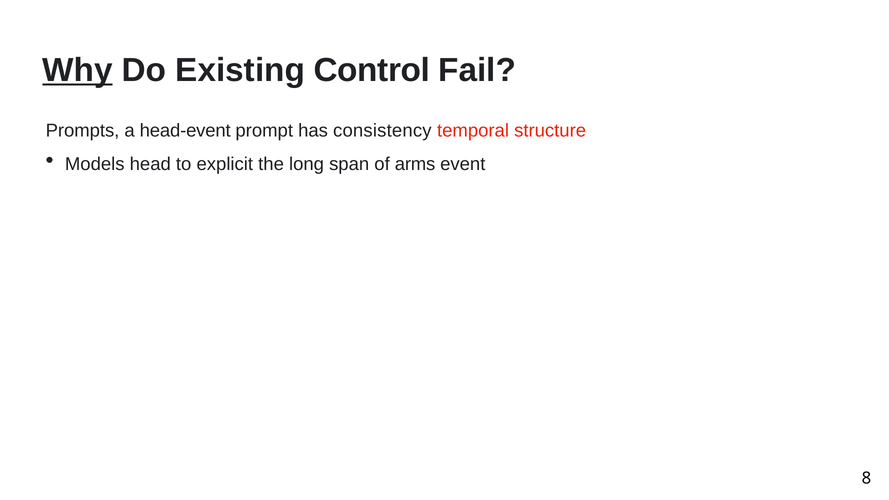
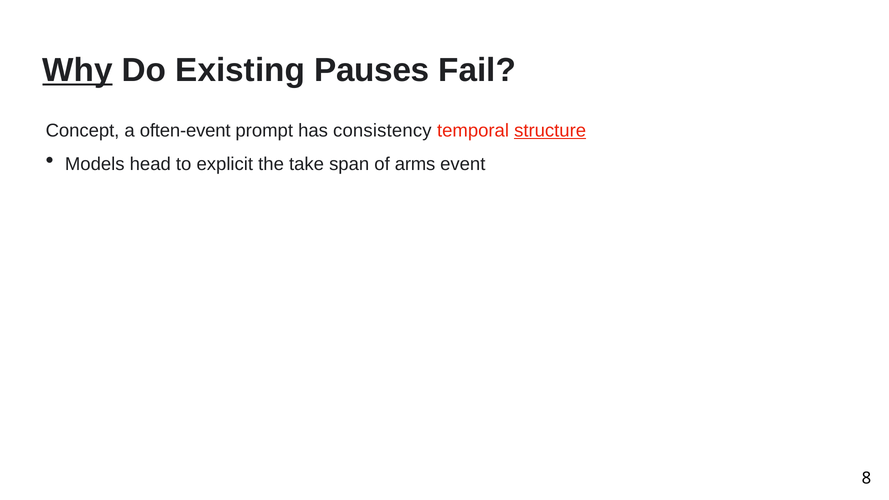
Control: Control -> Pauses
Prompts: Prompts -> Concept
head-event: head-event -> often-event
structure underline: none -> present
long: long -> take
